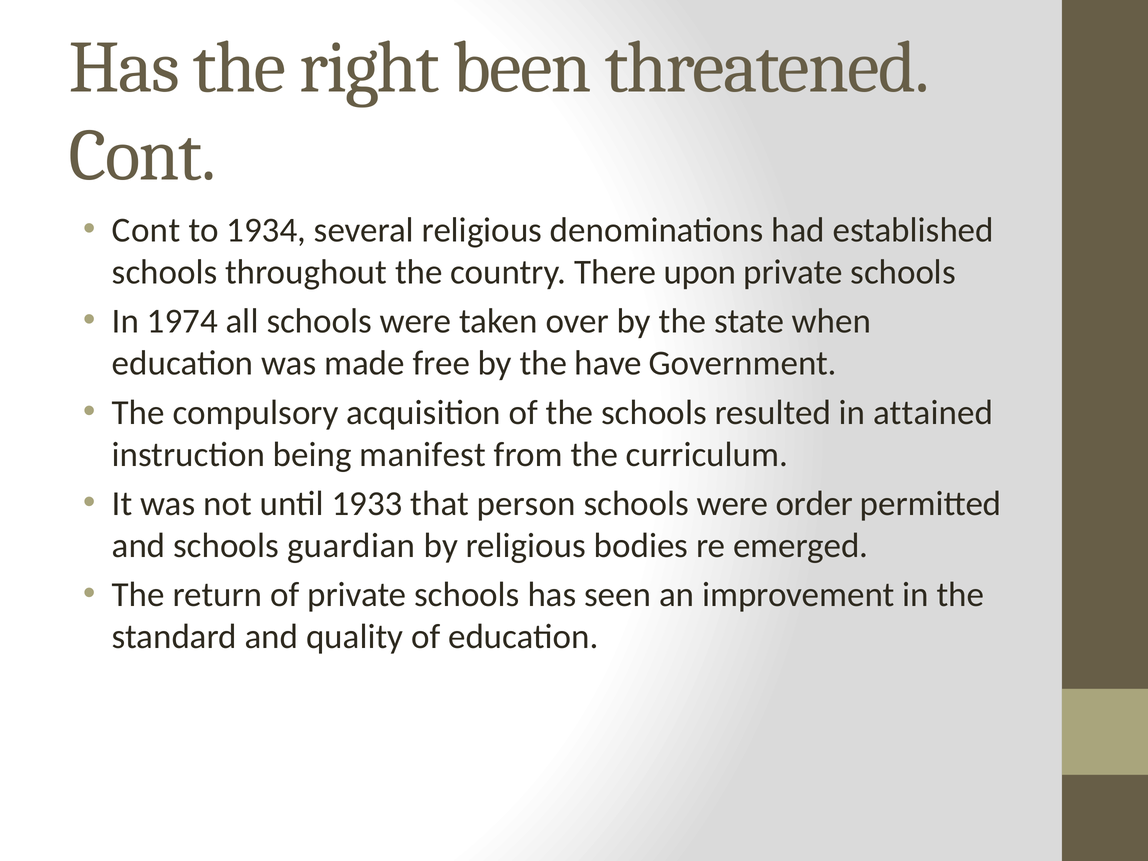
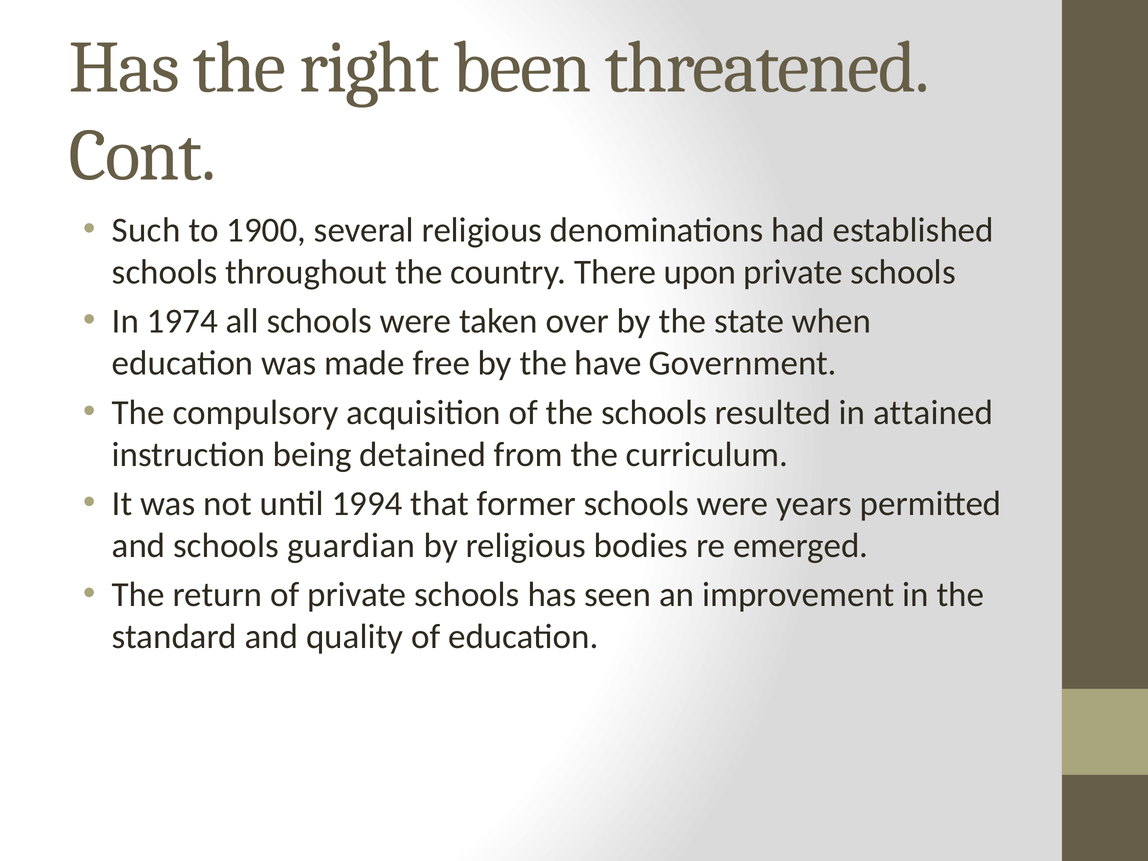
Cont at (146, 230): Cont -> Such
1934: 1934 -> 1900
manifest: manifest -> detained
1933: 1933 -> 1994
person: person -> former
order: order -> years
